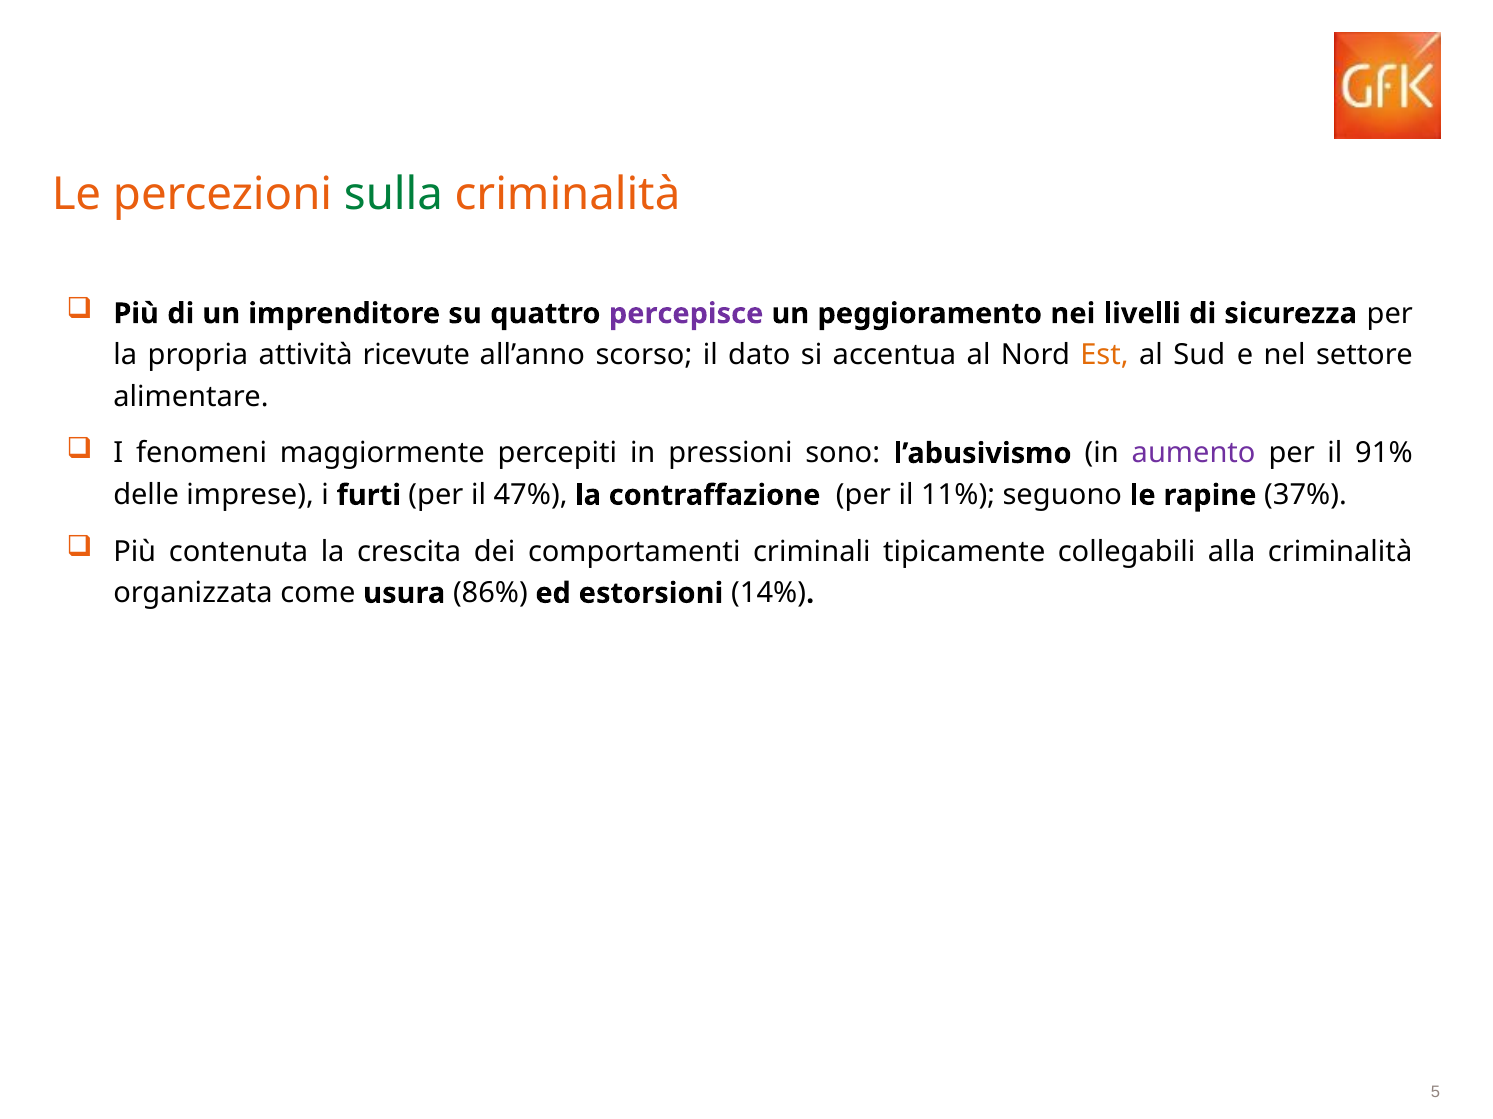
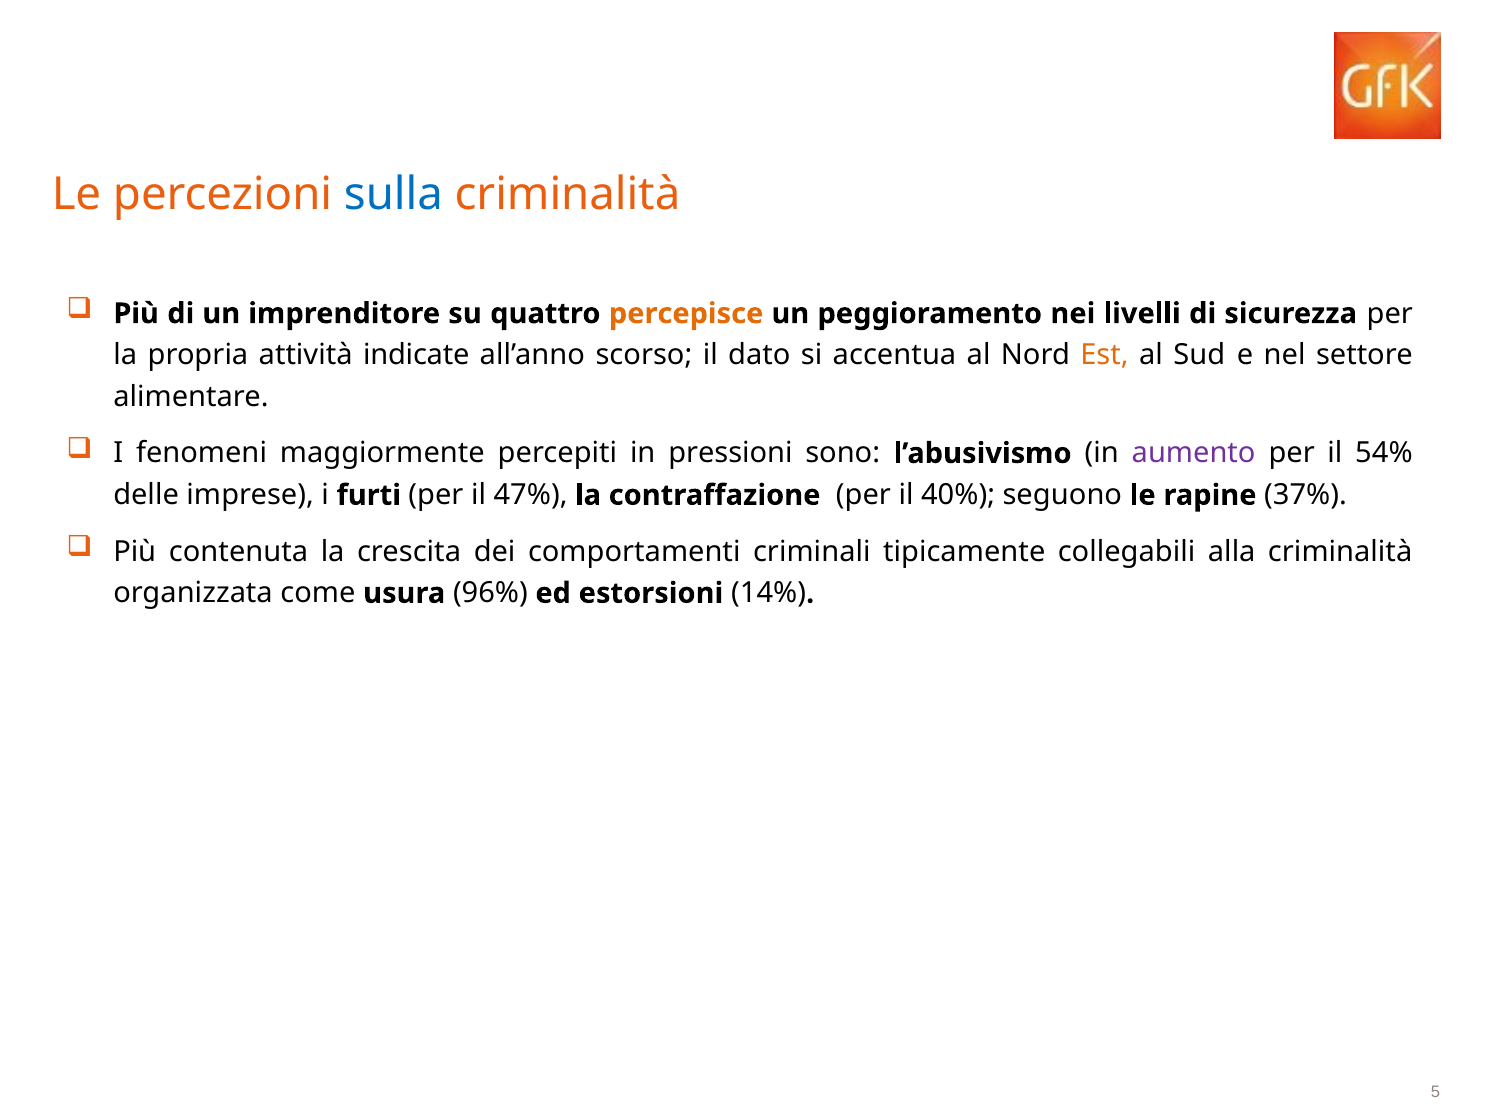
sulla colour: green -> blue
percepisce colour: purple -> orange
ricevute: ricevute -> indicate
91%: 91% -> 54%
11%: 11% -> 40%
86%: 86% -> 96%
